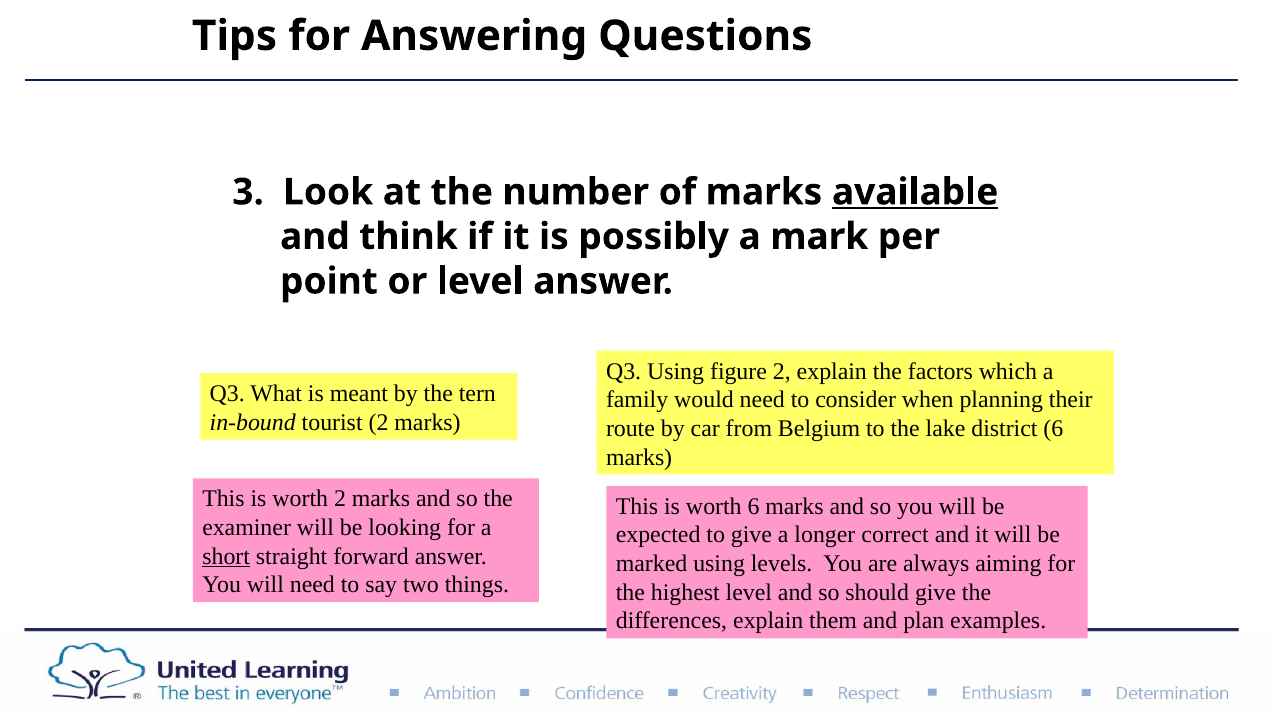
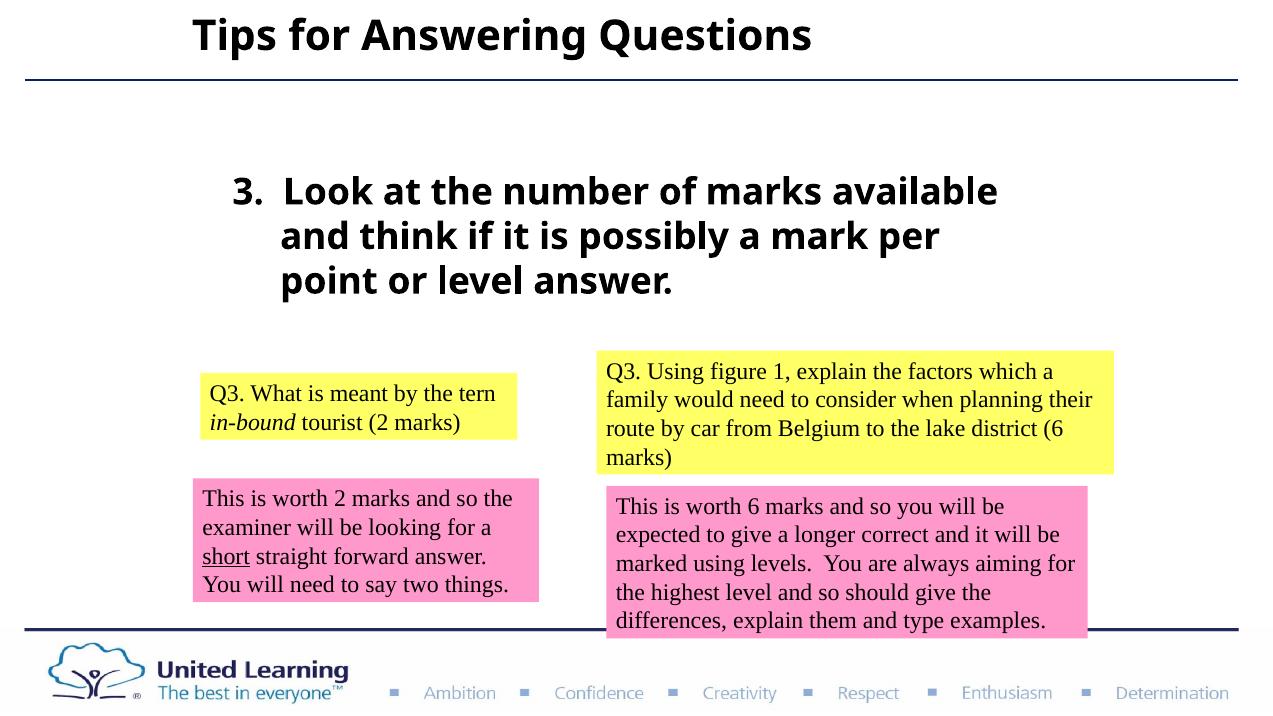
available underline: present -> none
figure 2: 2 -> 1
plan: plan -> type
